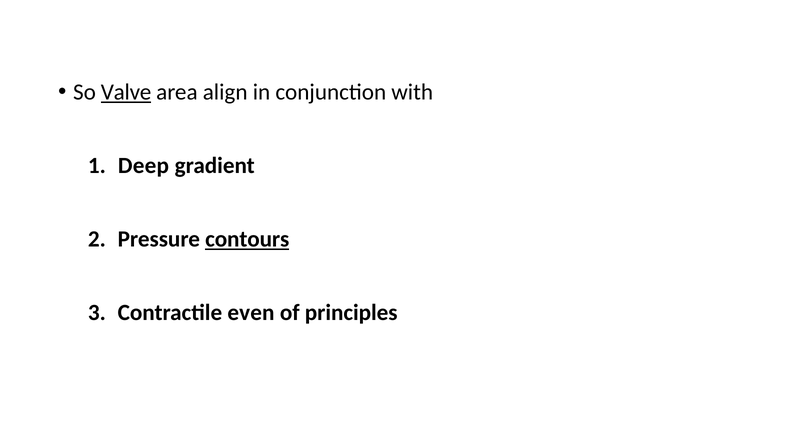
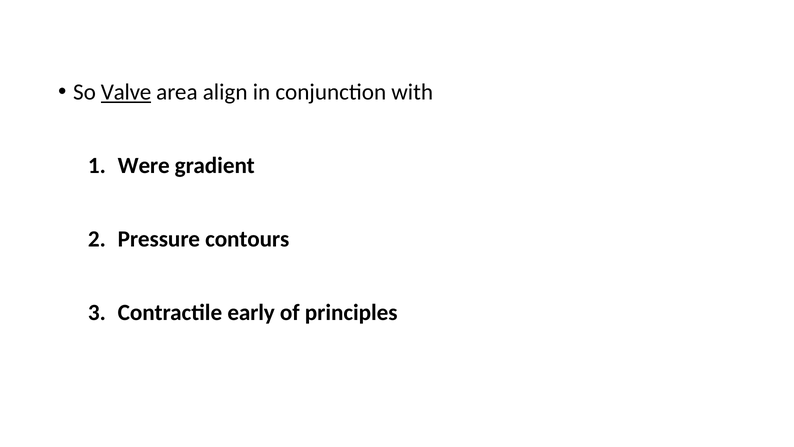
Deep: Deep -> Were
contours underline: present -> none
even: even -> early
